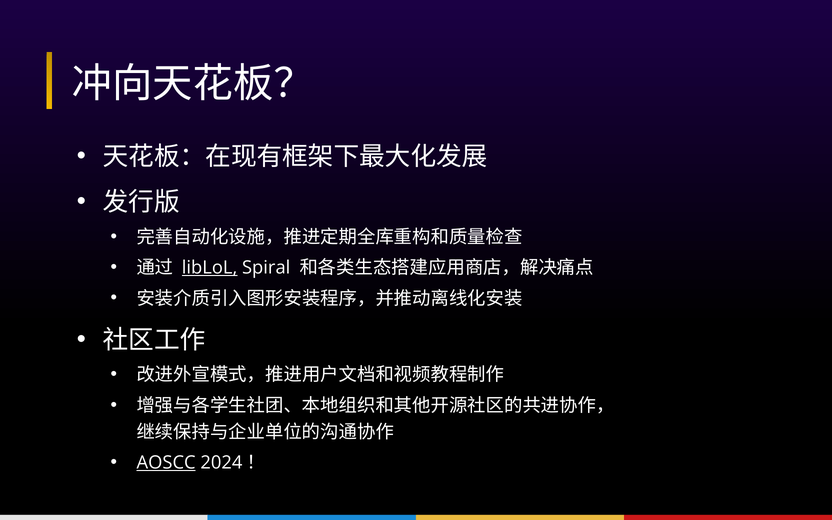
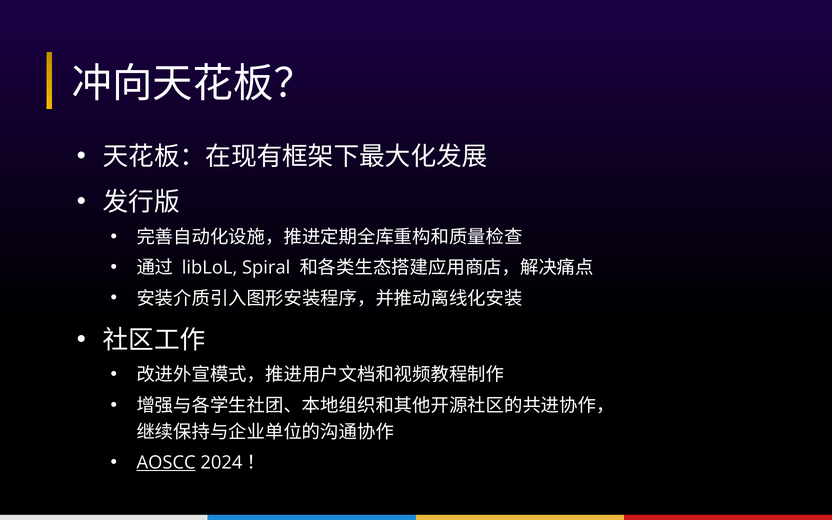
libLoL underline: present -> none
